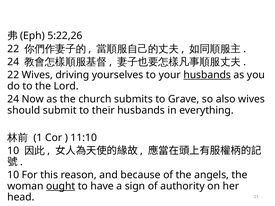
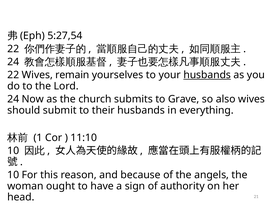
5:22,26: 5:22,26 -> 5:27,54
driving: driving -> remain
ought underline: present -> none
